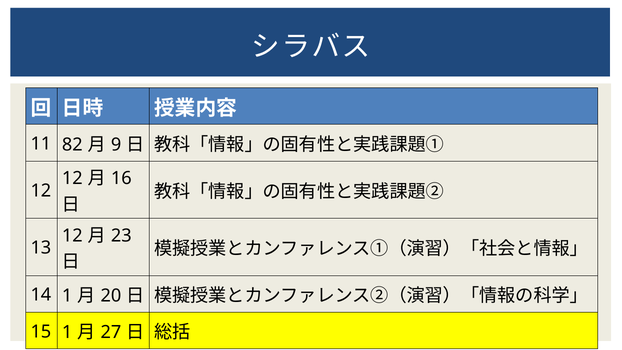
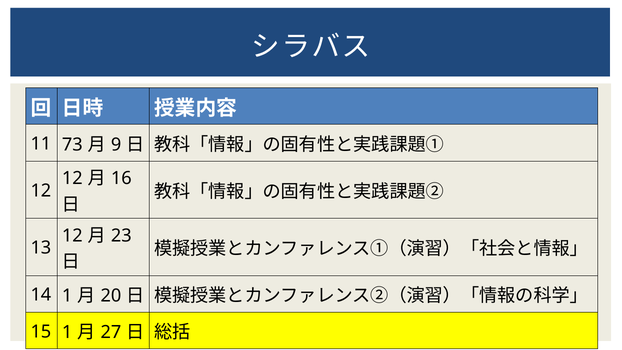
82: 82 -> 73
